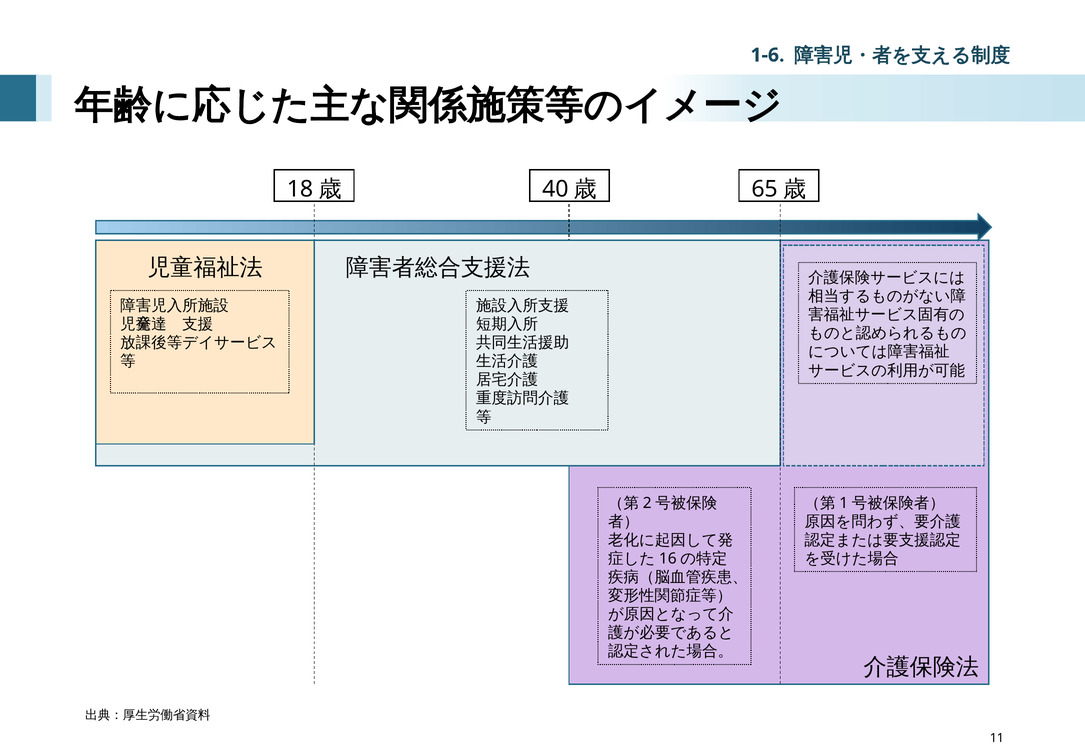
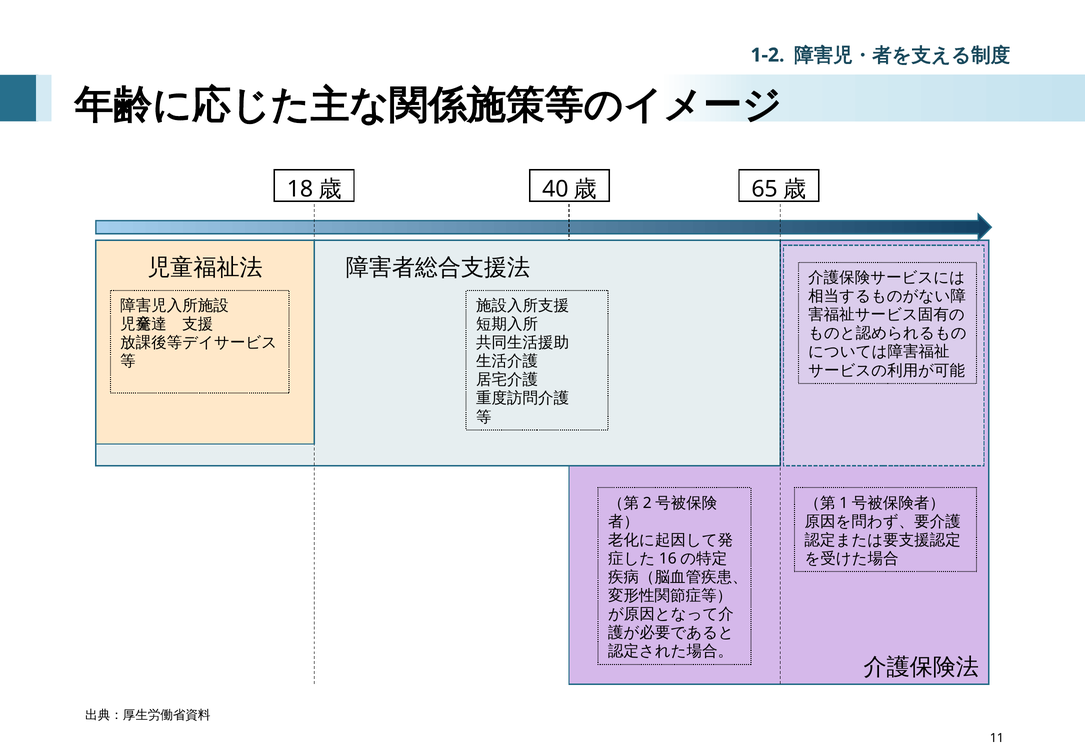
1-6: 1-6 -> 1-2
